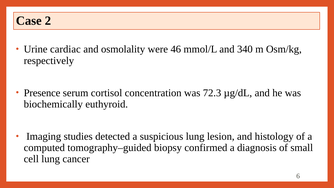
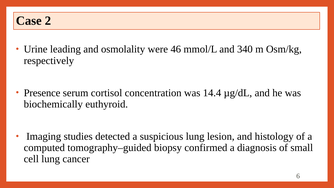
cardiac: cardiac -> leading
72.3: 72.3 -> 14.4
